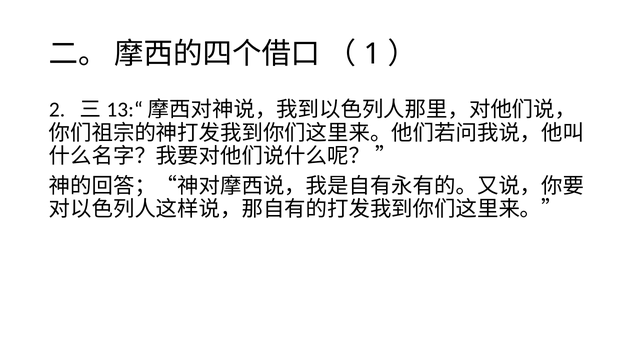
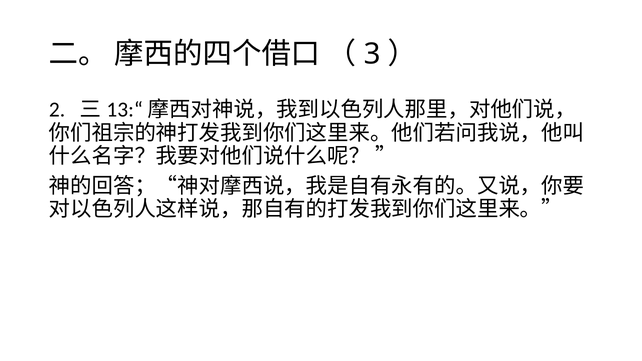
1: 1 -> 3
